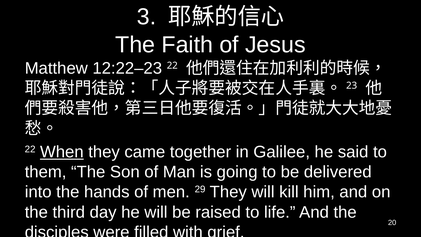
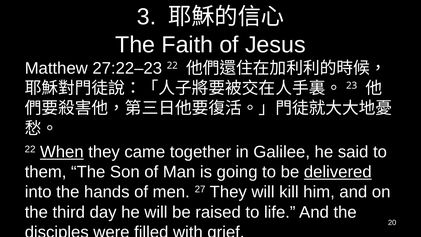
12:22–23: 12:22–23 -> 27:22–23
delivered underline: none -> present
29: 29 -> 27
